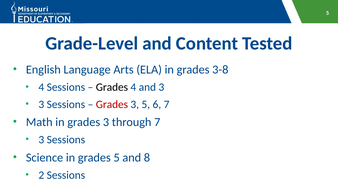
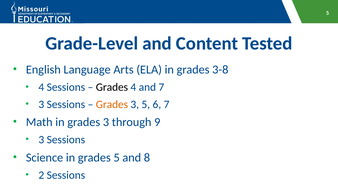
and 3: 3 -> 7
Grades at (112, 104) colour: red -> orange
through 7: 7 -> 9
